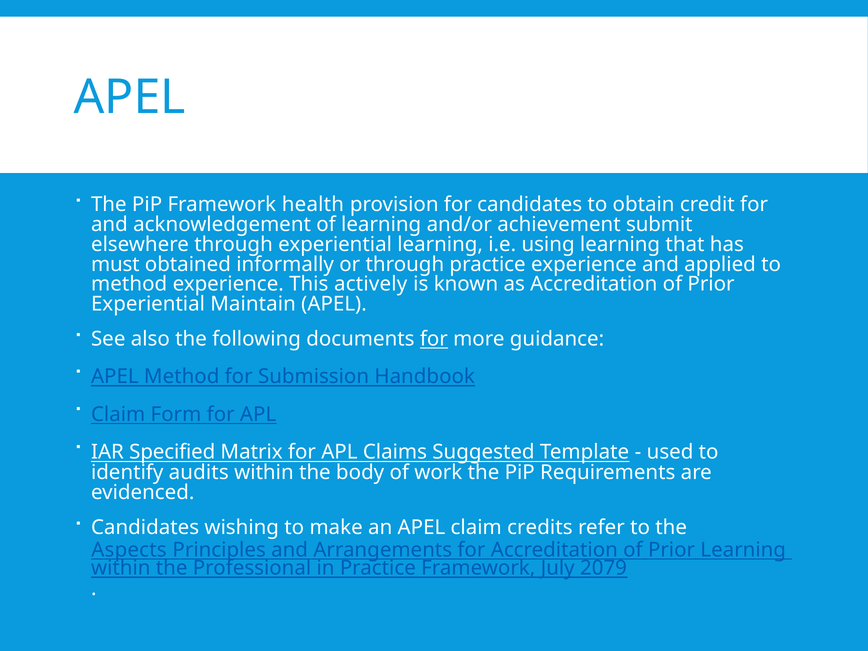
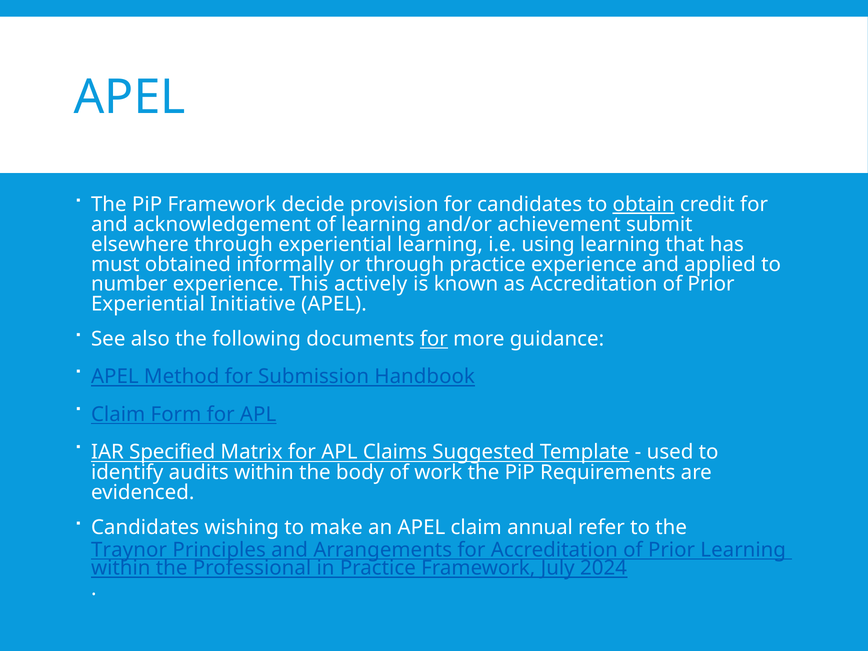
health: health -> decide
obtain underline: none -> present
method at (129, 284): method -> number
Maintain: Maintain -> Initiative
credits: credits -> annual
Aspects: Aspects -> Traynor
2079: 2079 -> 2024
